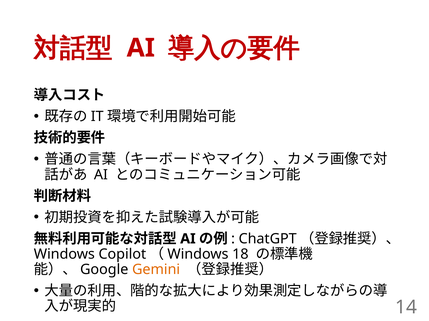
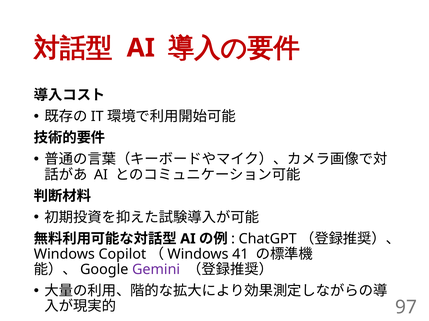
18: 18 -> 41
Gemini colour: orange -> purple
14: 14 -> 97
